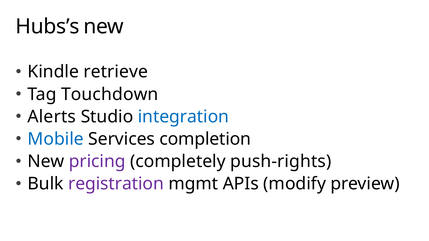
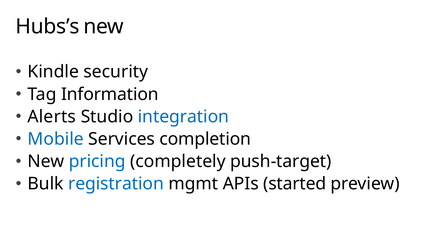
retrieve: retrieve -> security
Touchdown: Touchdown -> Information
pricing colour: purple -> blue
push-rights: push-rights -> push-target
registration colour: purple -> blue
modify: modify -> started
